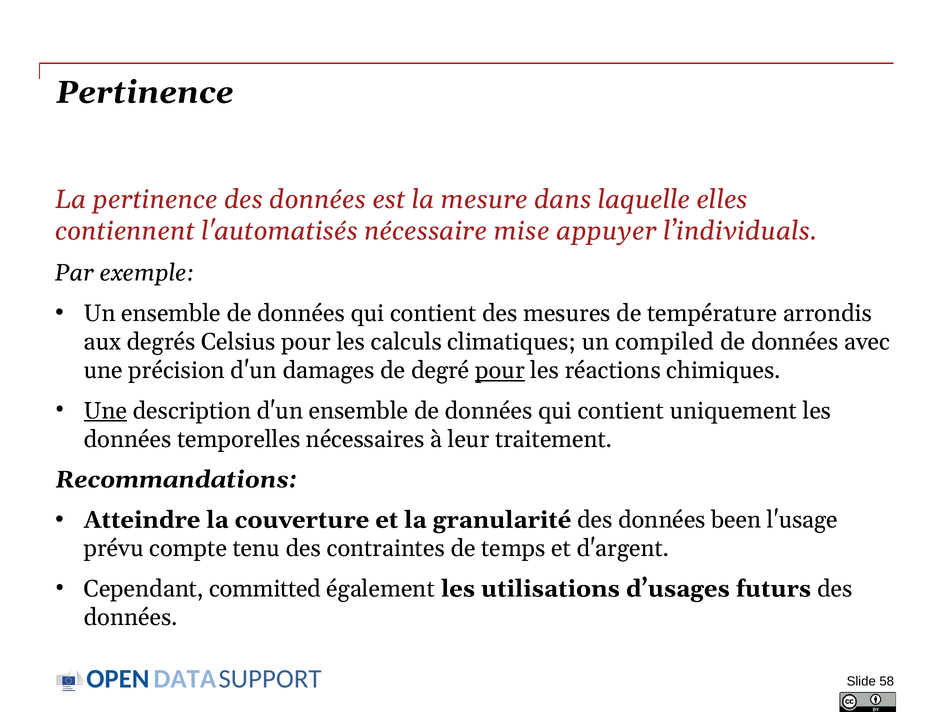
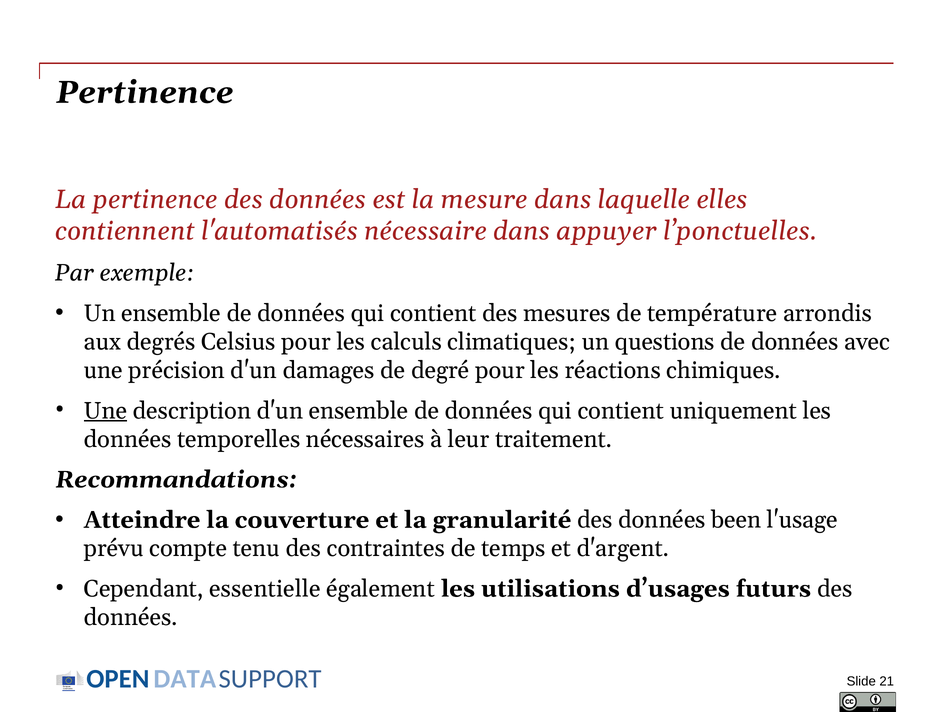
nécessaire mise: mise -> dans
l’individuals: l’individuals -> l’ponctuelles
compiled: compiled -> questions
pour at (500, 370) underline: present -> none
committed: committed -> essentielle
58: 58 -> 21
